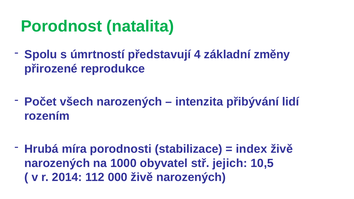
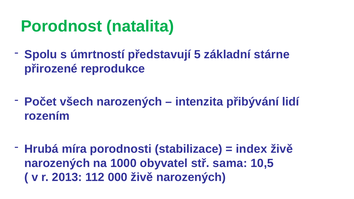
4: 4 -> 5
změny: změny -> stárne
jejich: jejich -> sama
2014: 2014 -> 2013
